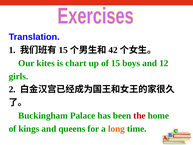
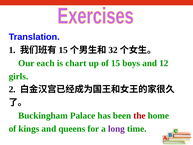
42: 42 -> 32
kites: kites -> each
long colour: orange -> purple
